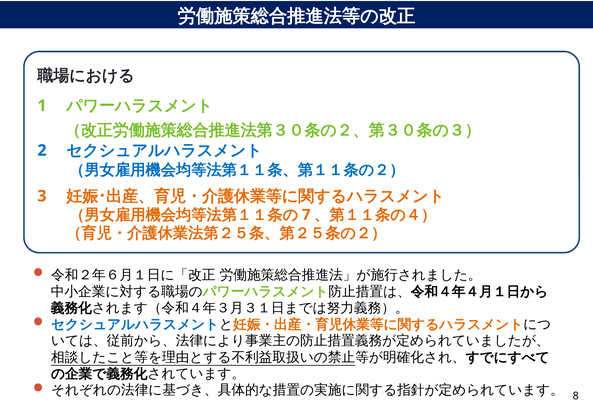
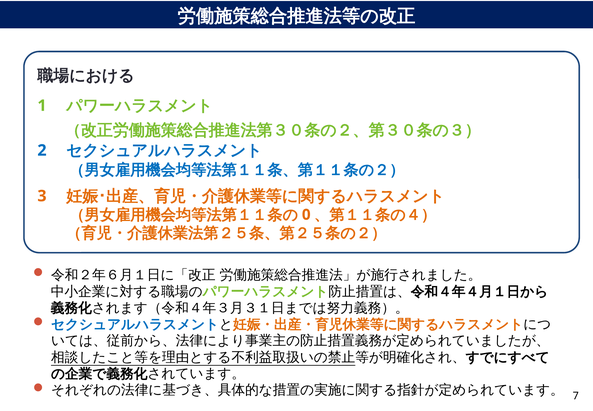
7: 7 -> 0
8: 8 -> 7
